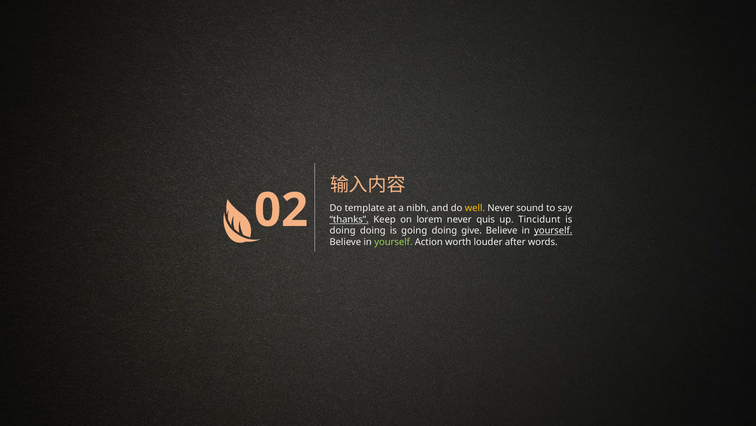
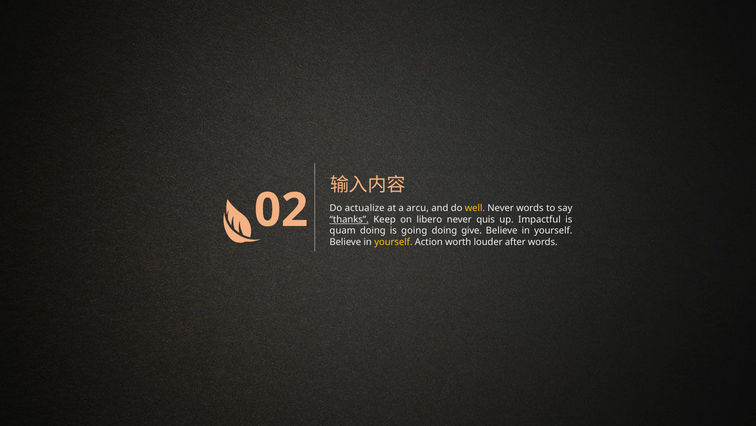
template: template -> actualize
nibh: nibh -> arcu
Never sound: sound -> words
lorem: lorem -> libero
Tincidunt: Tincidunt -> Impactful
doing at (343, 230): doing -> quam
yourself at (553, 230) underline: present -> none
yourself at (393, 242) colour: light green -> yellow
